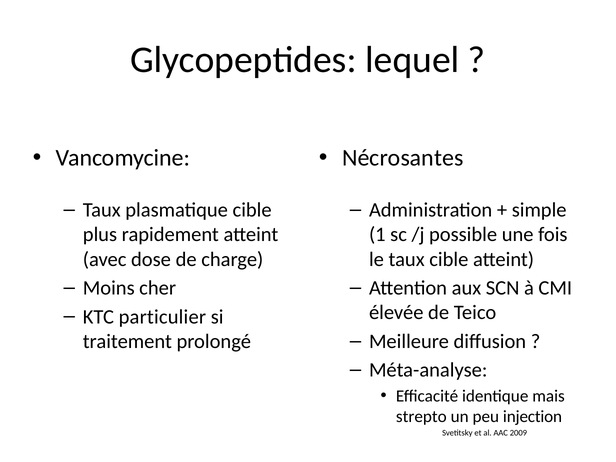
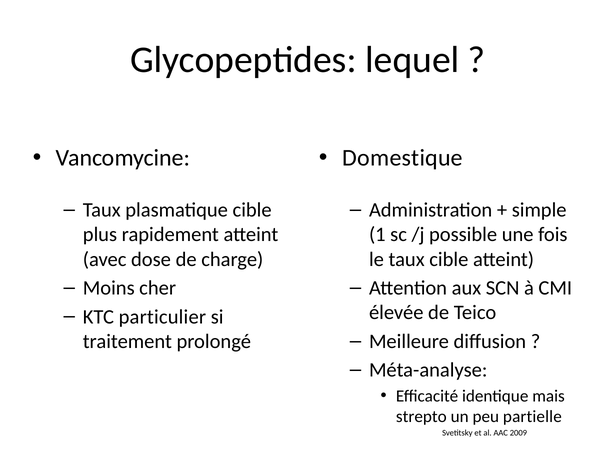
Nécrosantes: Nécrosantes -> Domestique
injection: injection -> partielle
